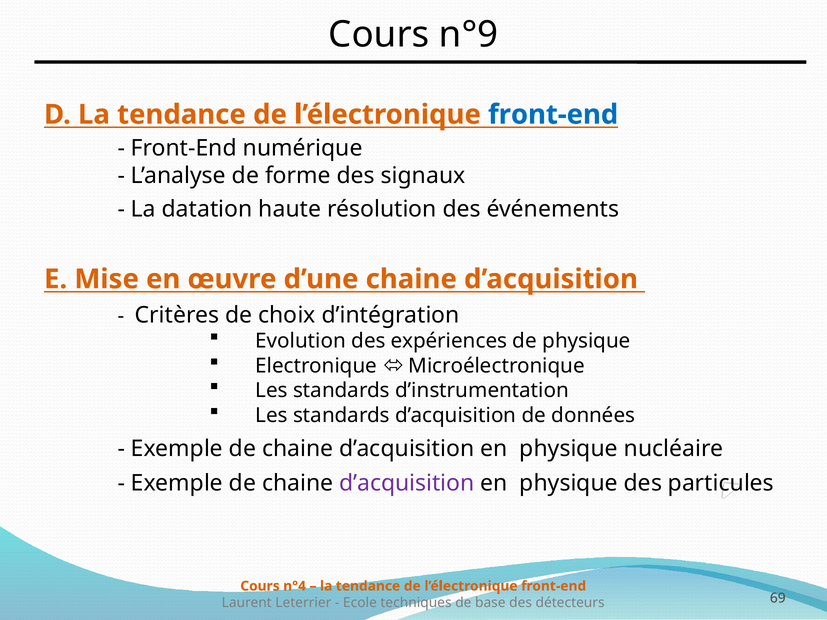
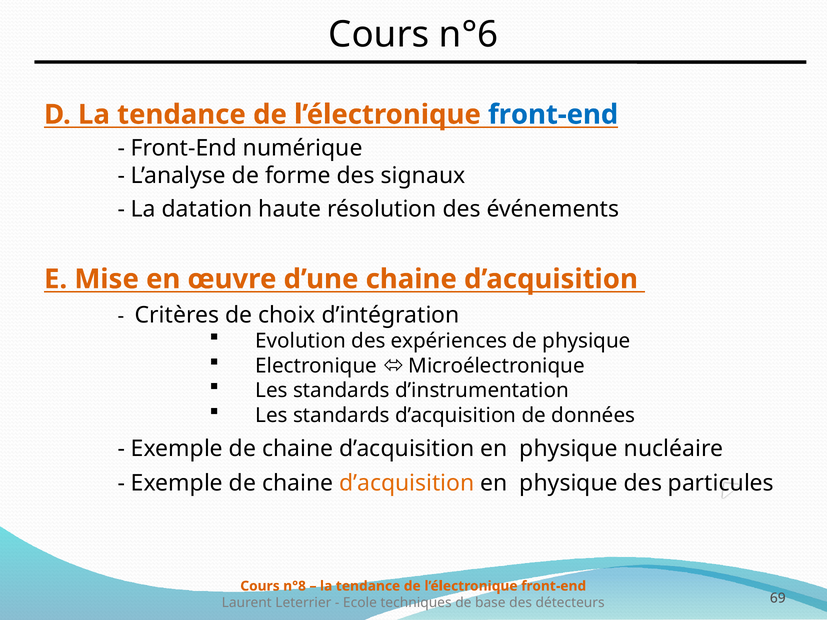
n°9: n°9 -> n°6
d’acquisition at (407, 483) colour: purple -> orange
n°4: n°4 -> n°8
